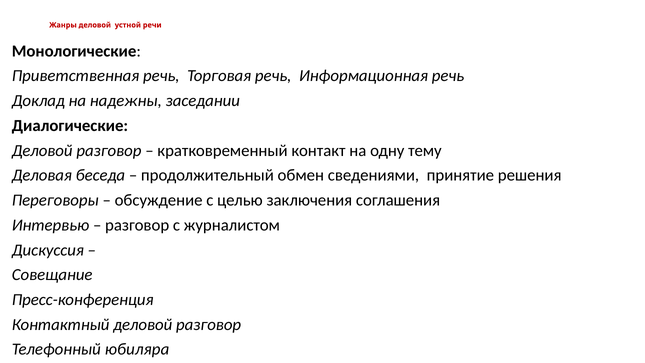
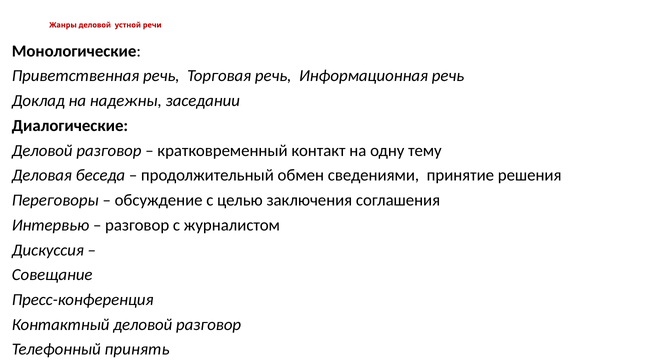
юбиляра: юбиляра -> принять
